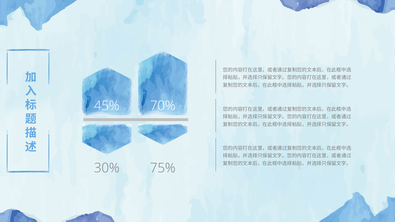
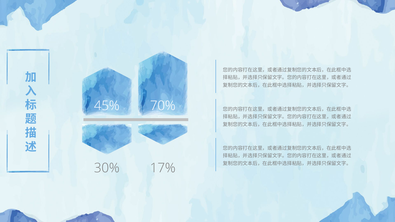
75%: 75% -> 17%
